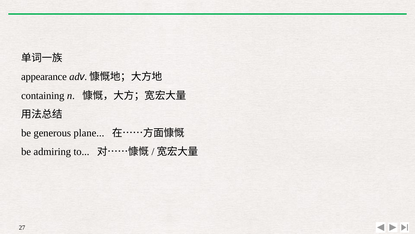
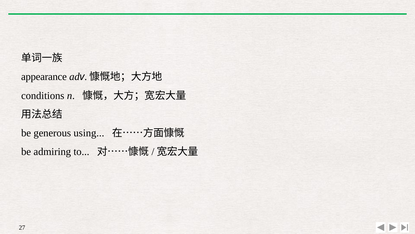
containing: containing -> conditions
plane: plane -> using
